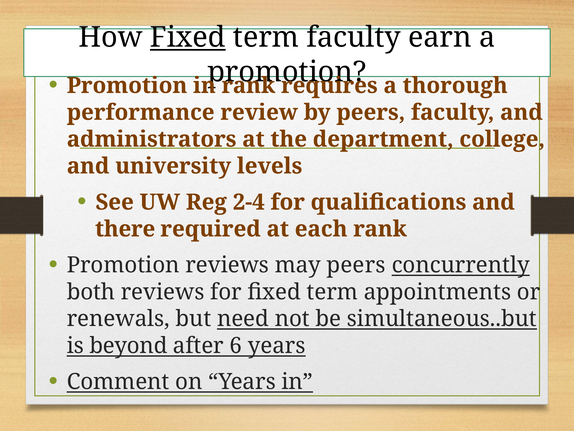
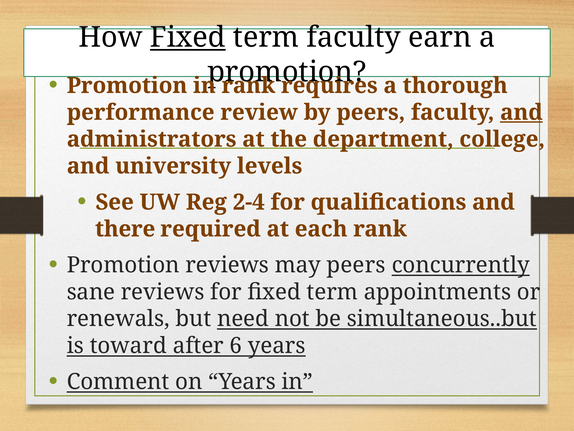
and at (521, 112) underline: none -> present
both: both -> sane
beyond: beyond -> toward
